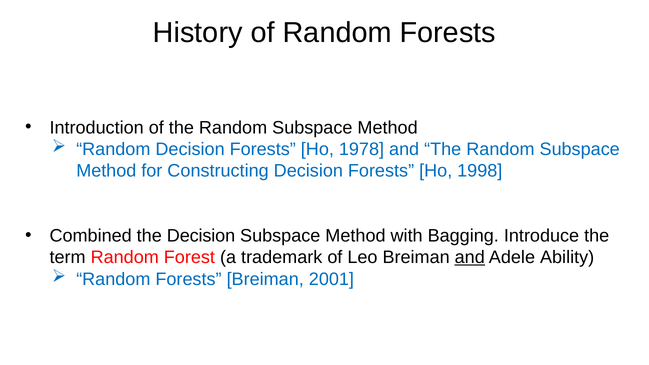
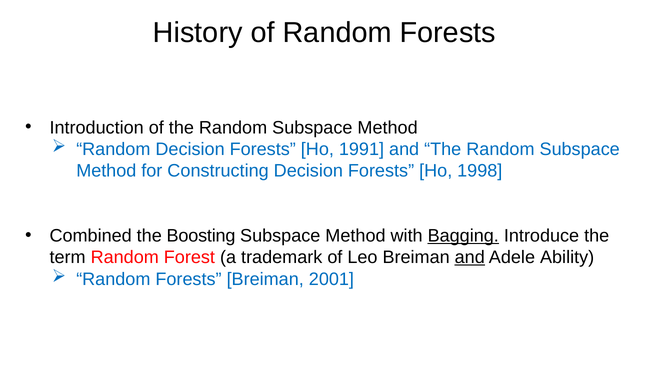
1978: 1978 -> 1991
the Decision: Decision -> Boosting
Bagging underline: none -> present
